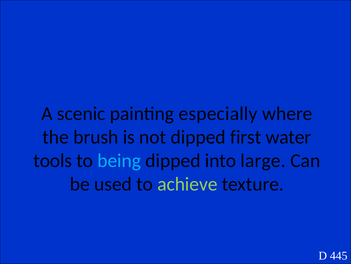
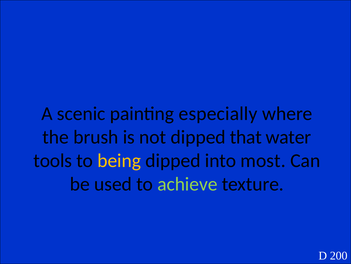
first: first -> that
being colour: light blue -> yellow
large: large -> most
445: 445 -> 200
